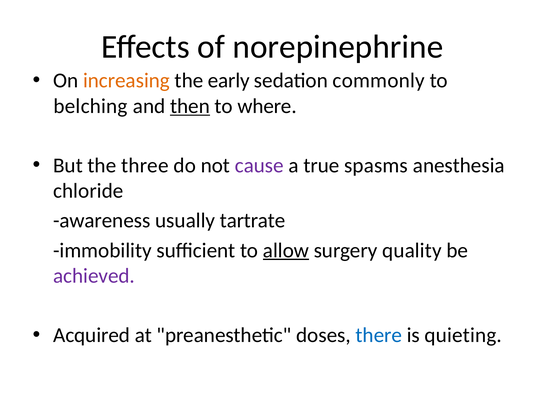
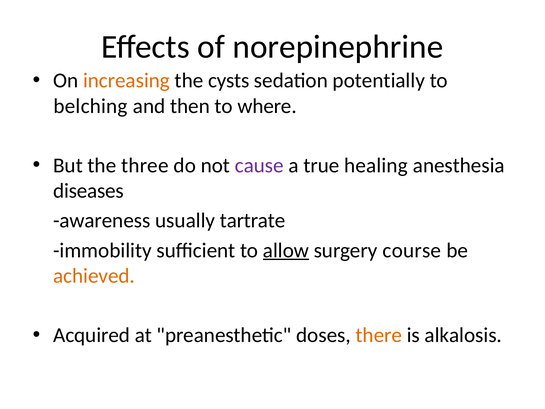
early: early -> cysts
commonly: commonly -> potentially
then underline: present -> none
spasms: spasms -> healing
chloride: chloride -> diseases
quality: quality -> course
achieved colour: purple -> orange
there colour: blue -> orange
quieting: quieting -> alkalosis
